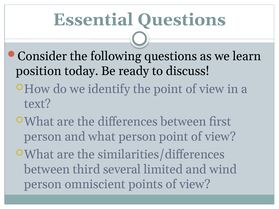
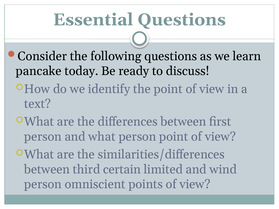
position: position -> pancake
several: several -> certain
